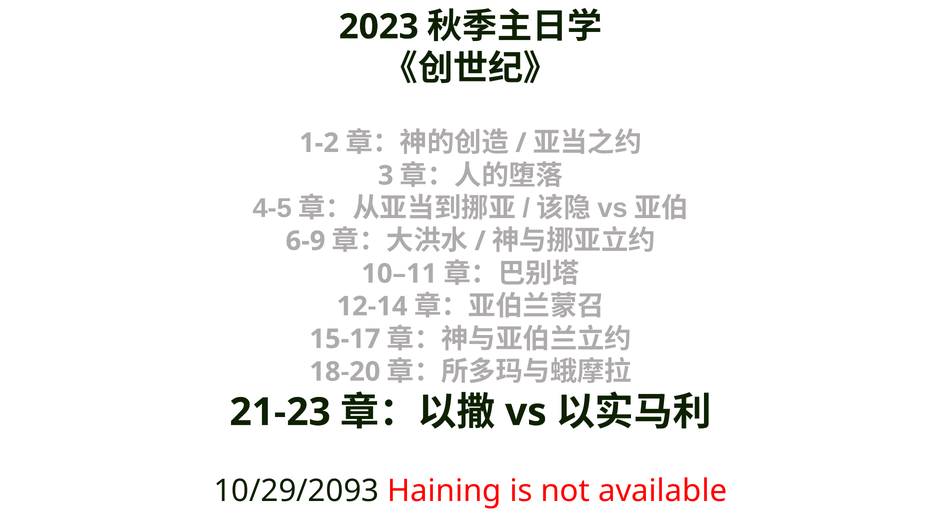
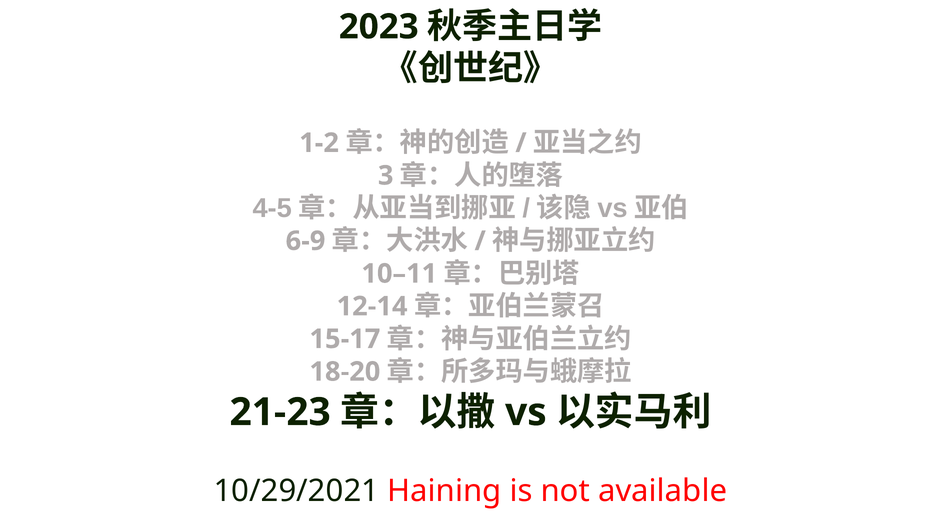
10/29/2093: 10/29/2093 -> 10/29/2021
